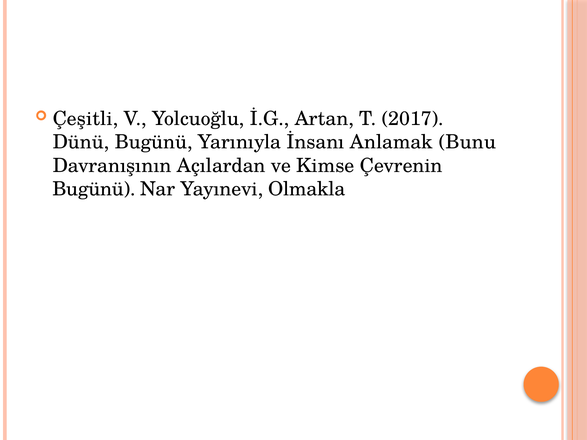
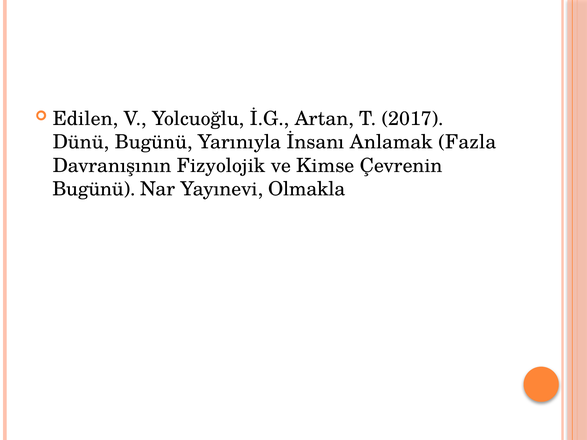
Çeşitli: Çeşitli -> Edilen
Bunu: Bunu -> Fazla
Açılardan: Açılardan -> Fizyolojik
